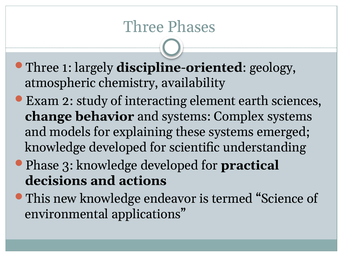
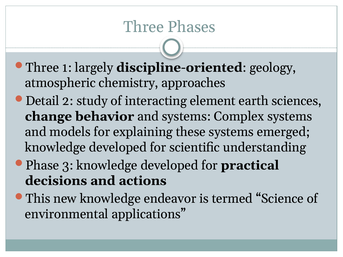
availability: availability -> approaches
Exam: Exam -> Detail
